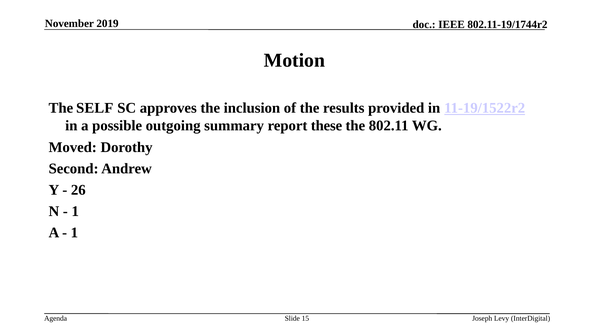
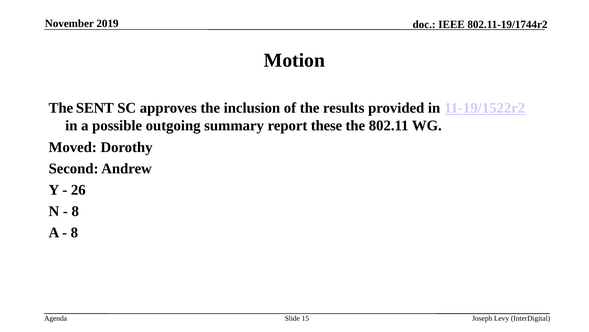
SELF: SELF -> SENT
1 at (75, 211): 1 -> 8
1 at (74, 232): 1 -> 8
